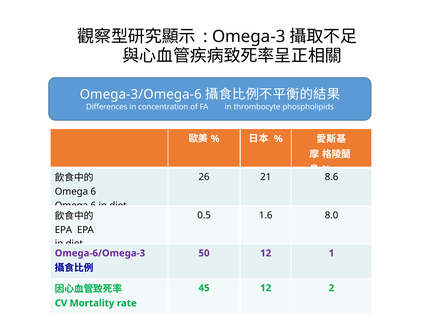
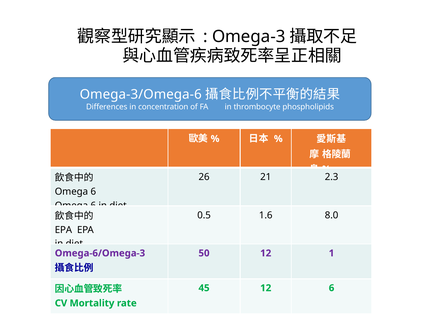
8.6: 8.6 -> 2.3
12 2: 2 -> 6
